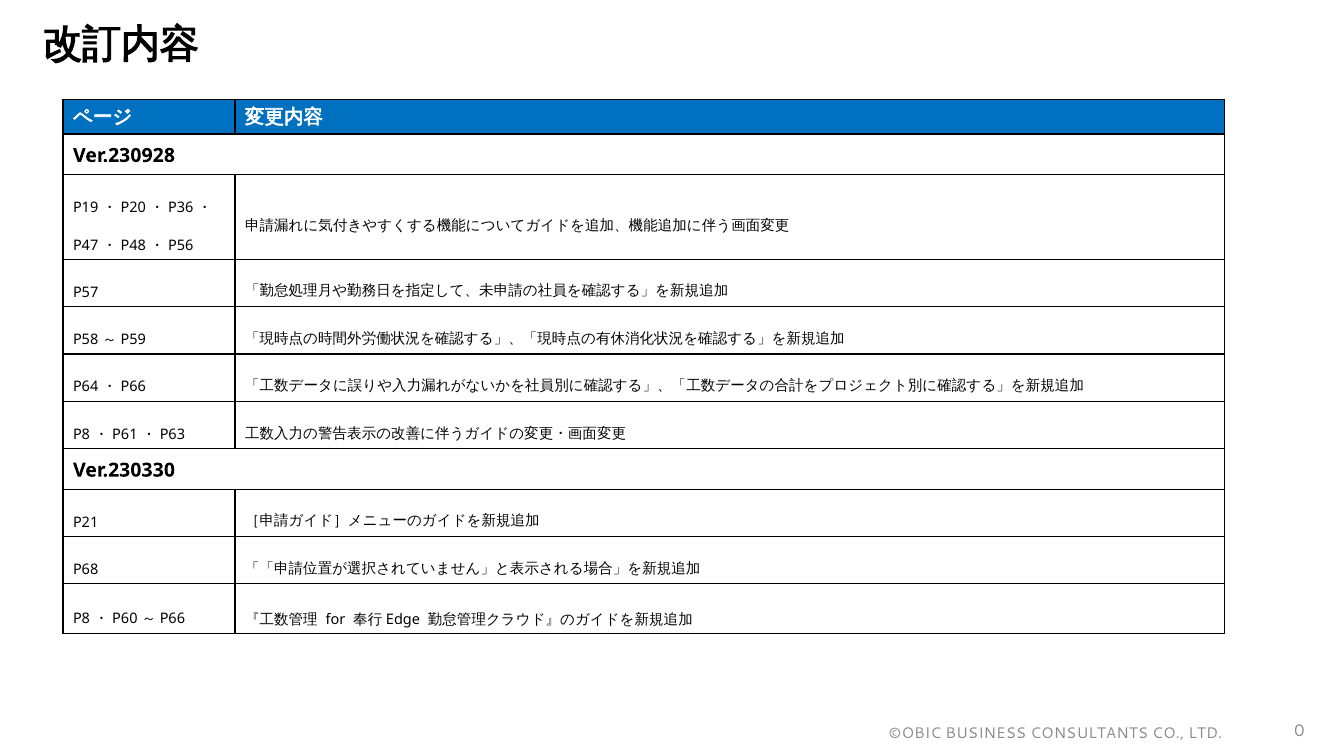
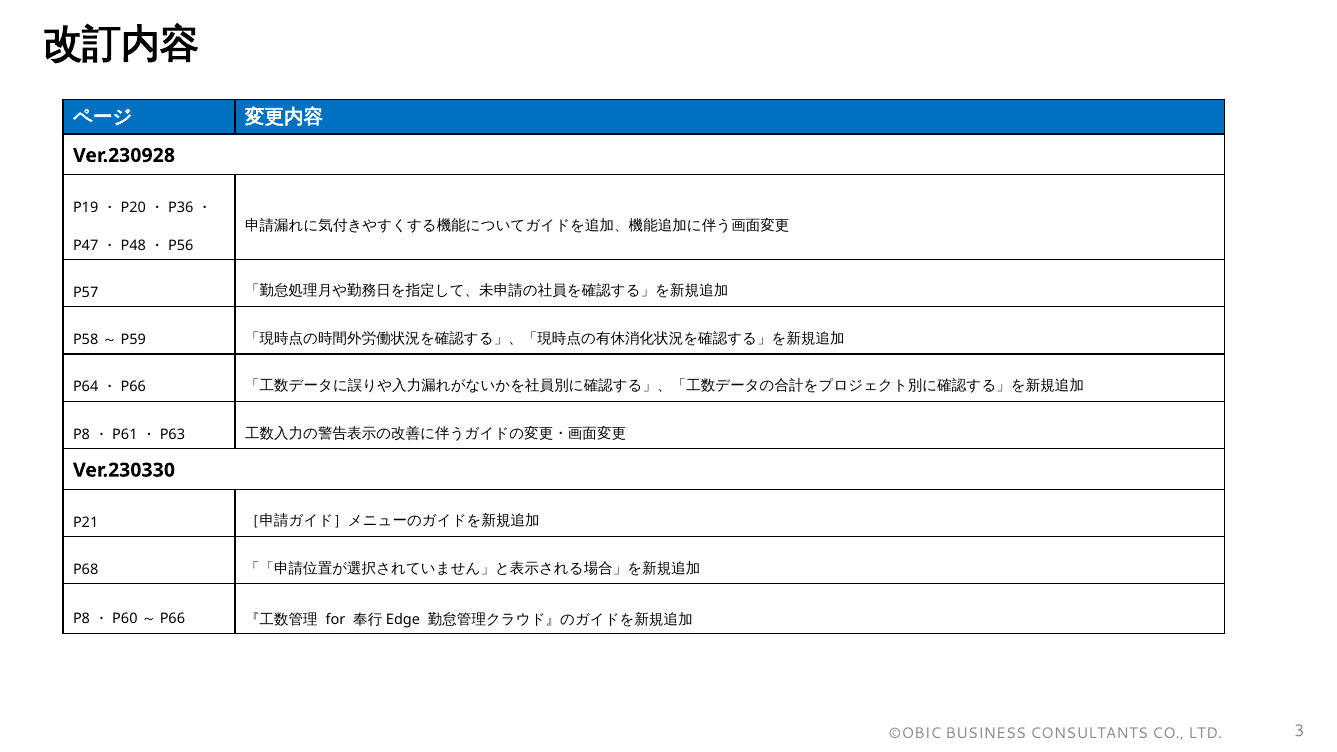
0: 0 -> 3
